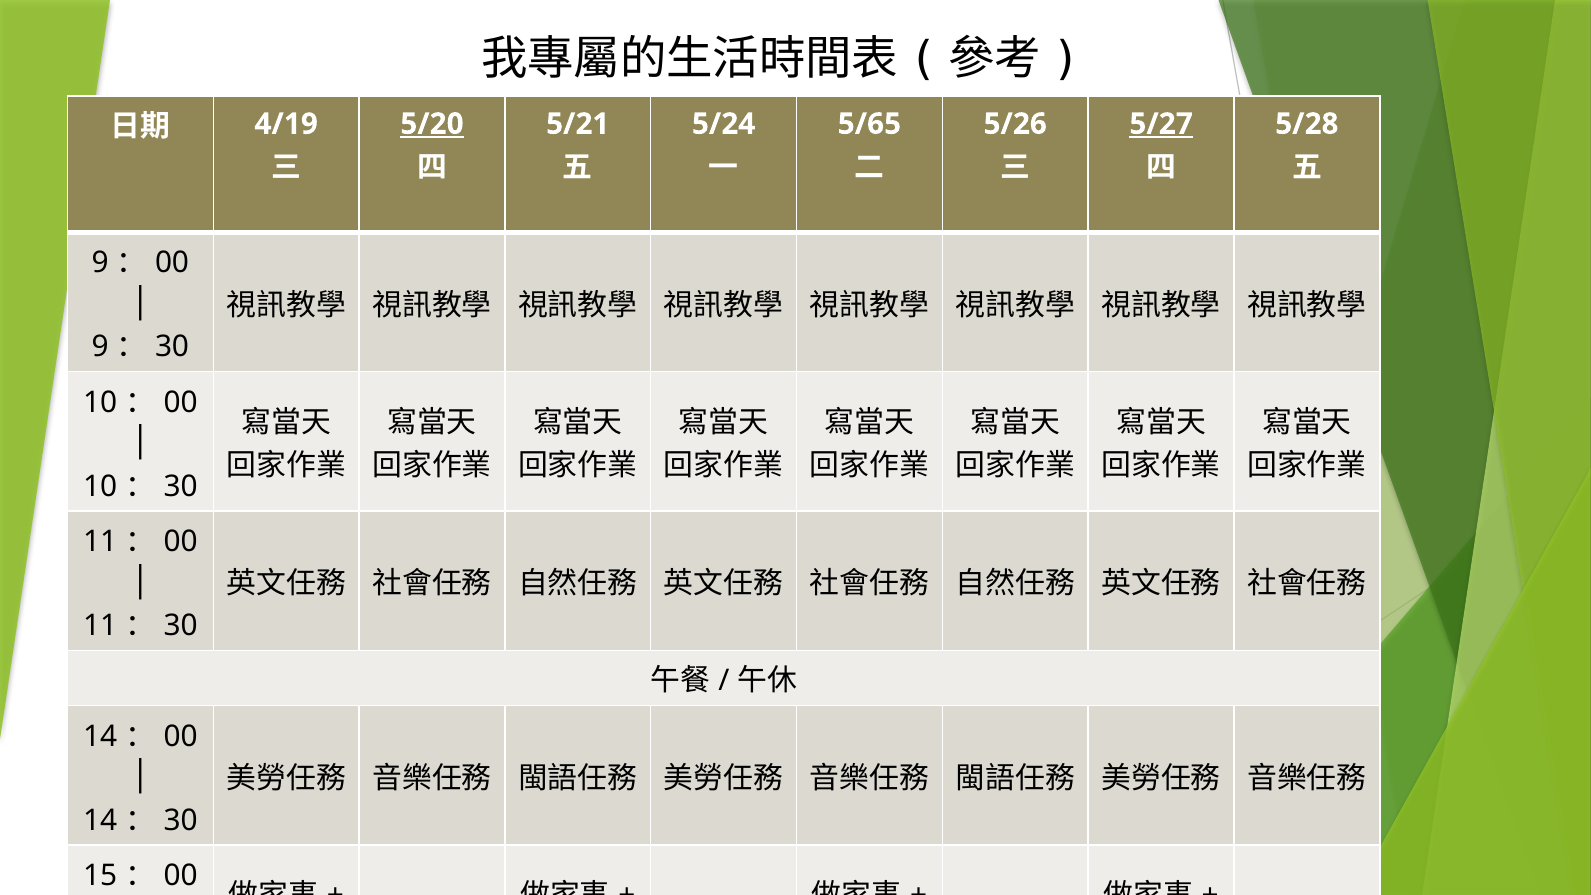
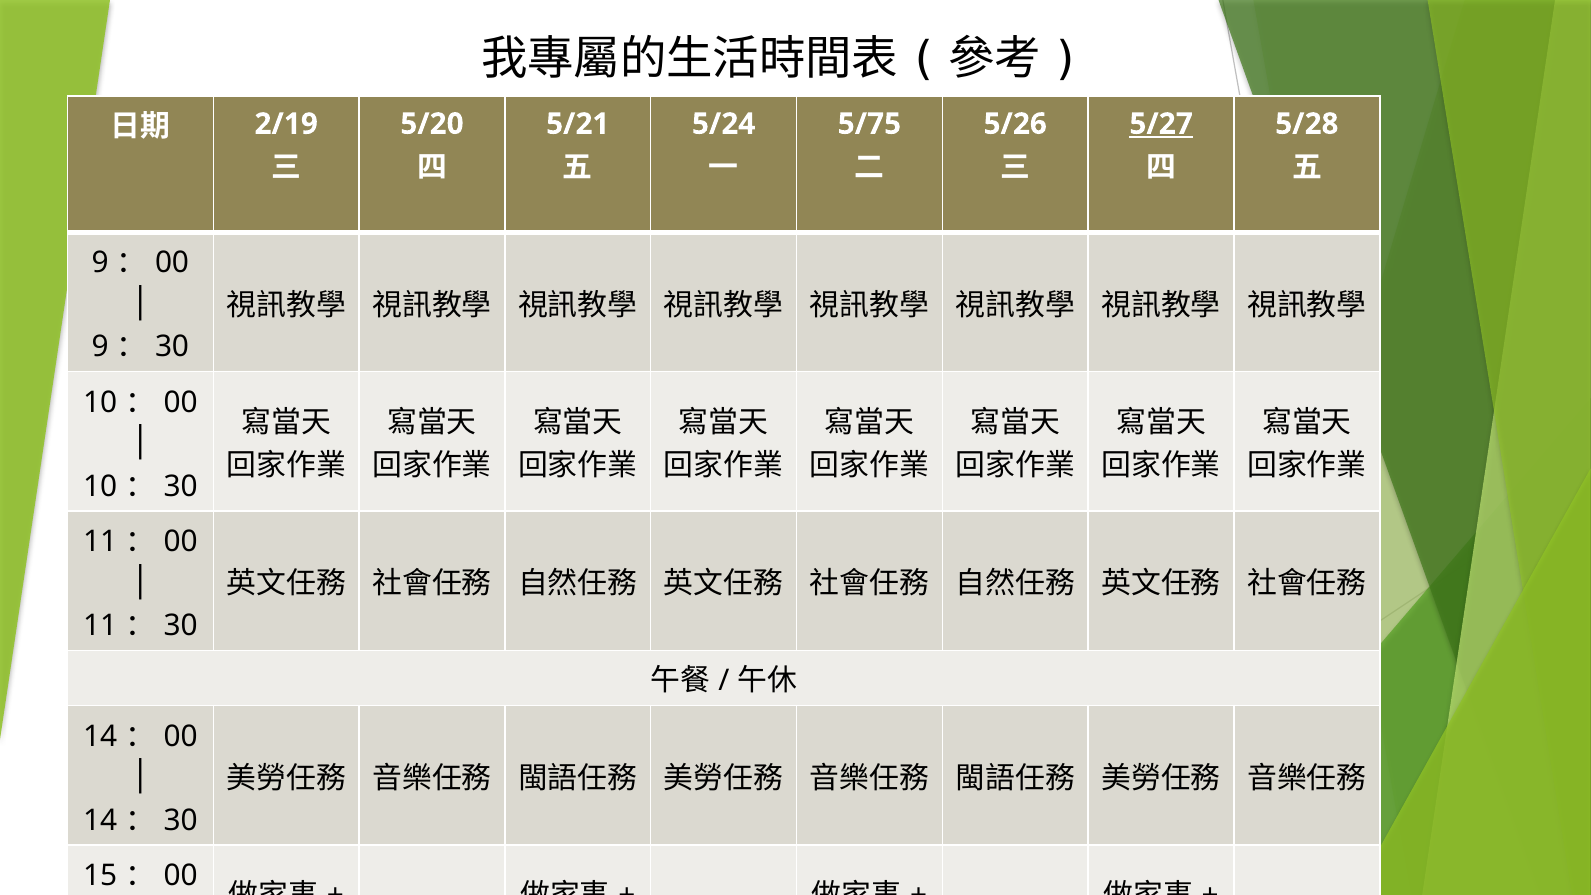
4/19: 4/19 -> 2/19
5/20 underline: present -> none
5/65: 5/65 -> 5/75
